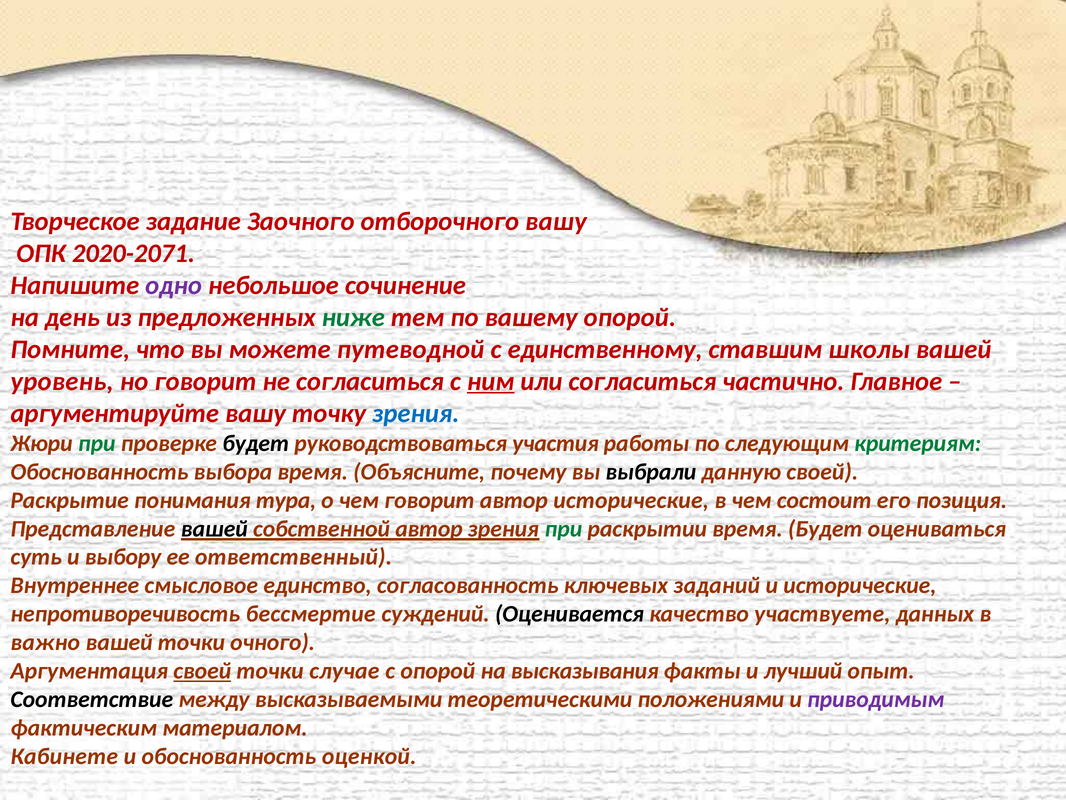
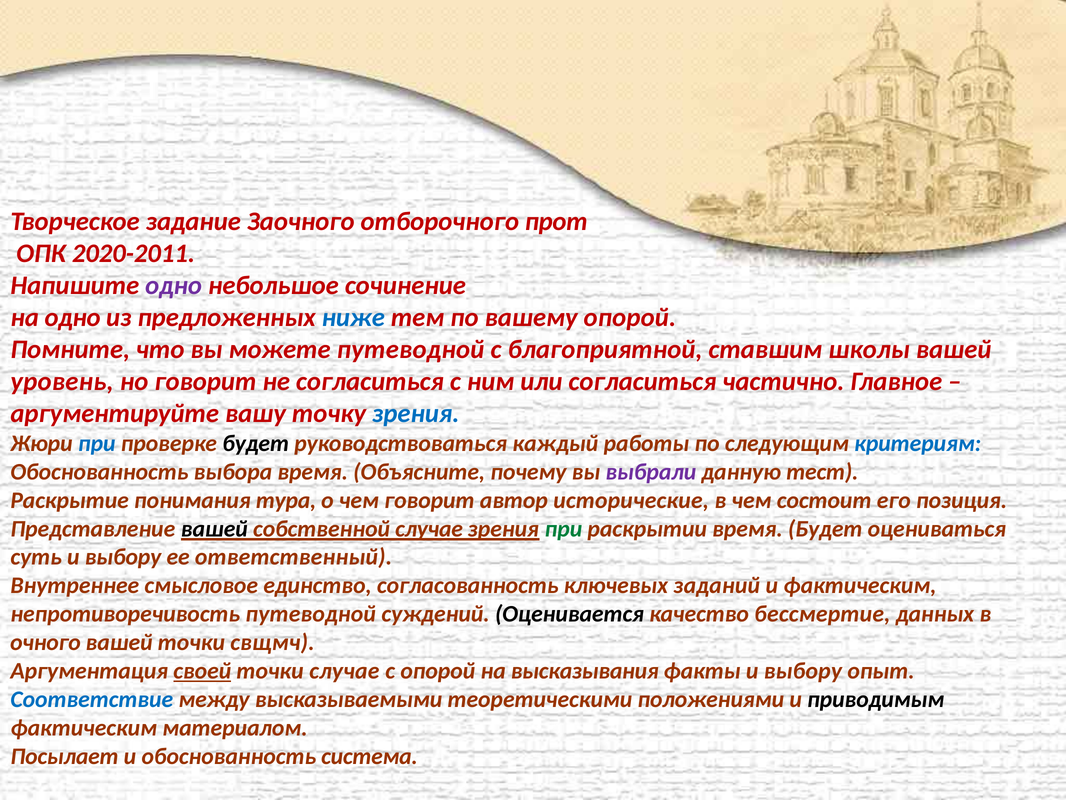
отборочного вашу: вашу -> прот
2020-2071: 2020-2071 -> 2020-2011
на день: день -> одно
ниже colour: green -> blue
единственному: единственному -> благоприятной
ним underline: present -> none
при at (97, 443) colour: green -> blue
участия: участия -> каждый
критериям colour: green -> blue
выбрали colour: black -> purple
данную своей: своей -> тест
собственной автор: автор -> случае
и исторические: исторические -> фактическим
непротиворечивость бессмертие: бессмертие -> путеводной
участвуете: участвуете -> бессмертие
важно: важно -> очного
очного: очного -> свщмч
факты и лучший: лучший -> выбору
Соответствие colour: black -> blue
приводимым colour: purple -> black
Кабинете: Кабинете -> Посылает
оценкой: оценкой -> система
